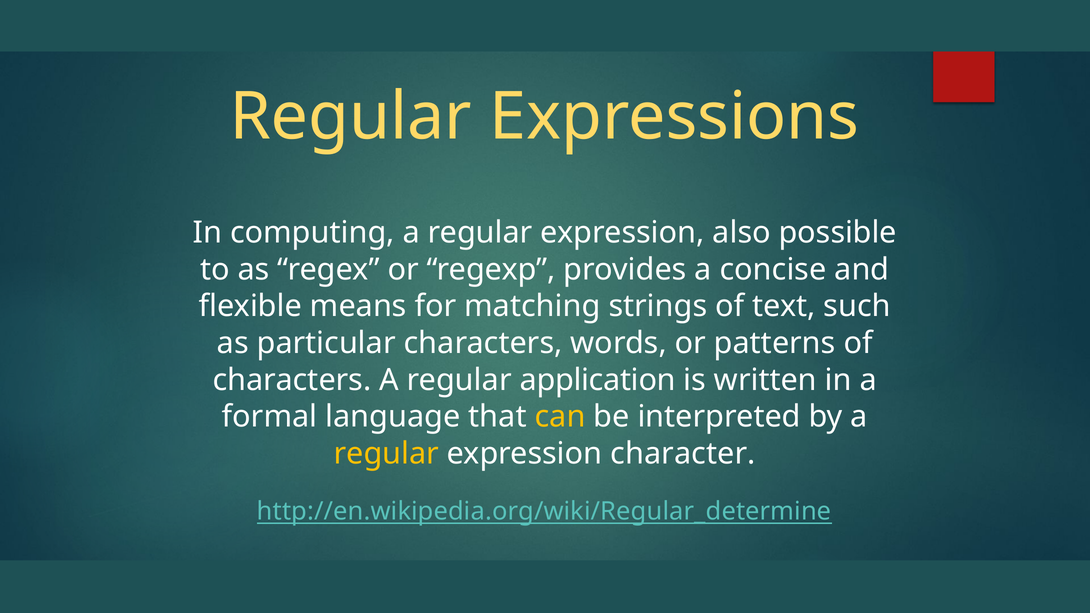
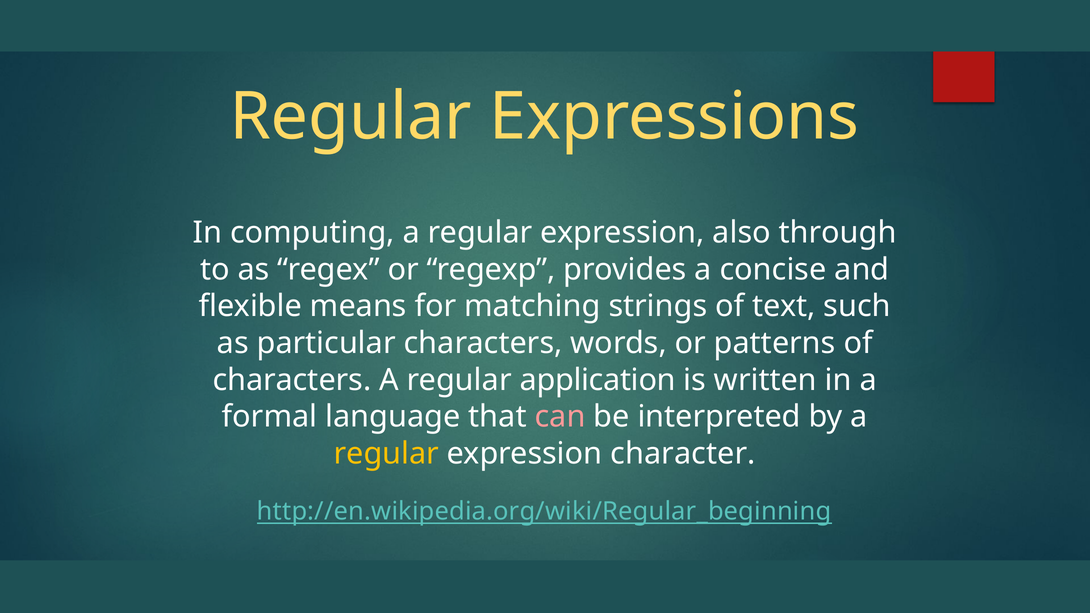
possible: possible -> through
can colour: yellow -> pink
http://en.wikipedia.org/wiki/Regular_determine: http://en.wikipedia.org/wiki/Regular_determine -> http://en.wikipedia.org/wiki/Regular_beginning
